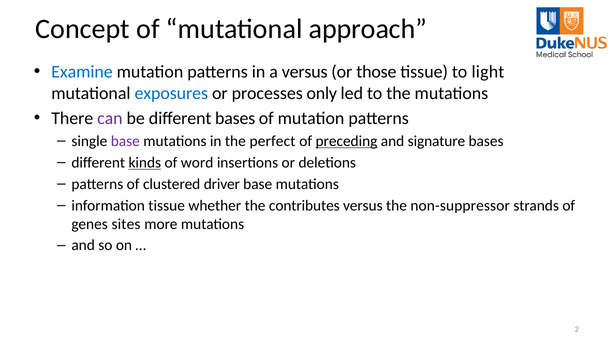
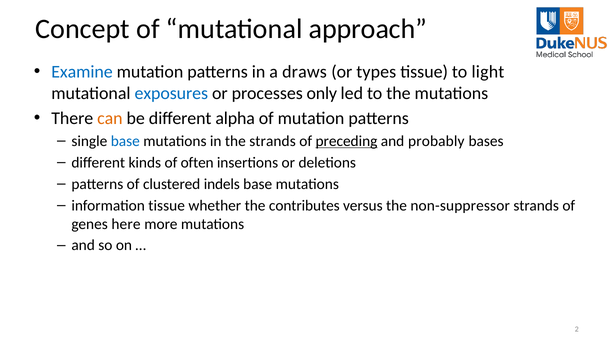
a versus: versus -> draws
those: those -> types
can colour: purple -> orange
different bases: bases -> alpha
base at (125, 141) colour: purple -> blue
the perfect: perfect -> strands
signature: signature -> probably
kinds underline: present -> none
word: word -> often
driver: driver -> indels
sites: sites -> here
